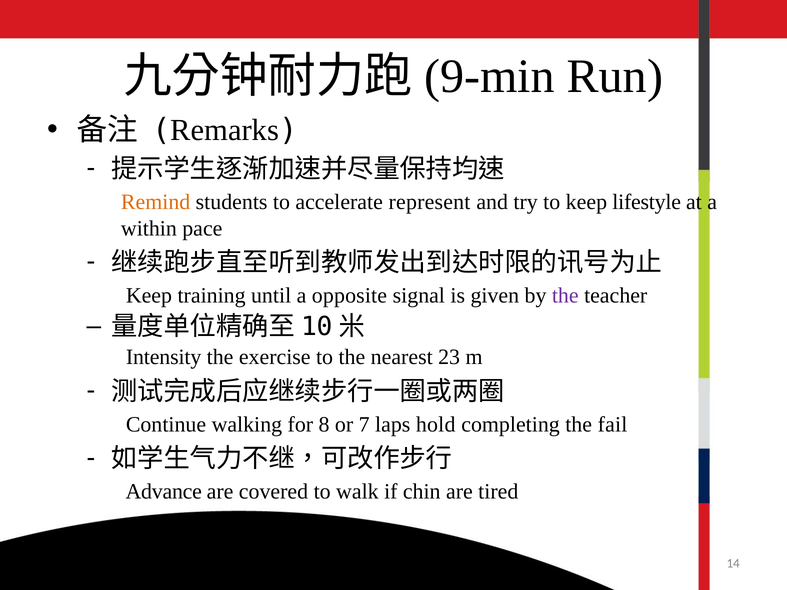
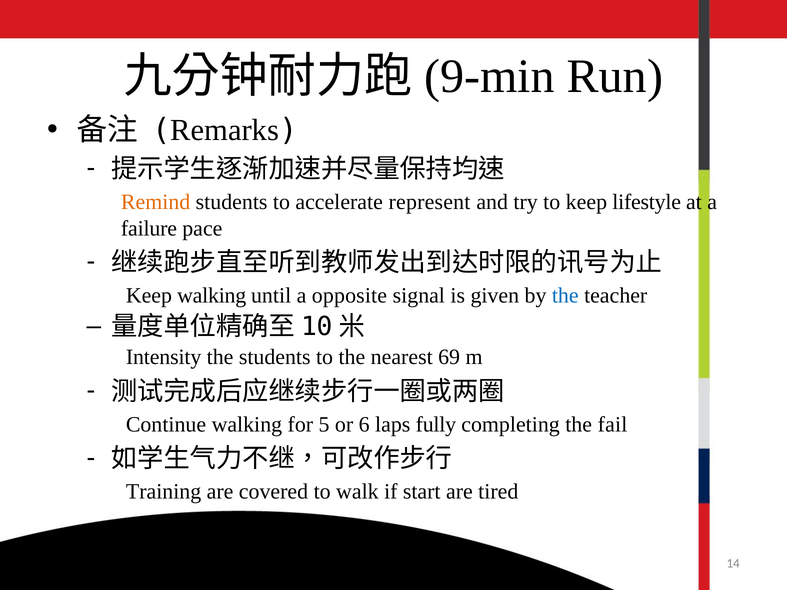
within: within -> failure
Keep training: training -> walking
the at (565, 296) colour: purple -> blue
the exercise: exercise -> students
23: 23 -> 69
8: 8 -> 5
7: 7 -> 6
hold: hold -> fully
Advance: Advance -> Training
chin: chin -> start
